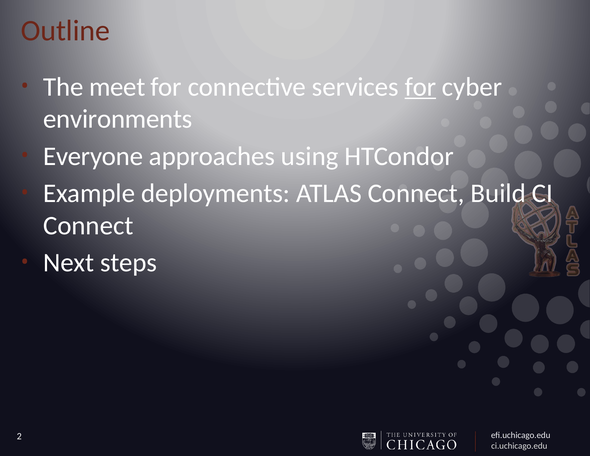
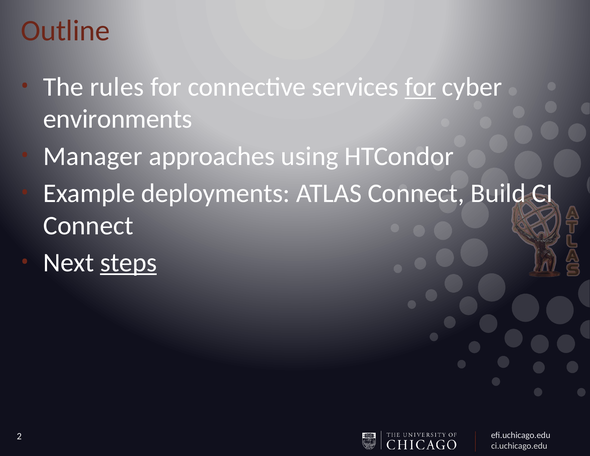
meet: meet -> rules
Everyone: Everyone -> Manager
steps underline: none -> present
